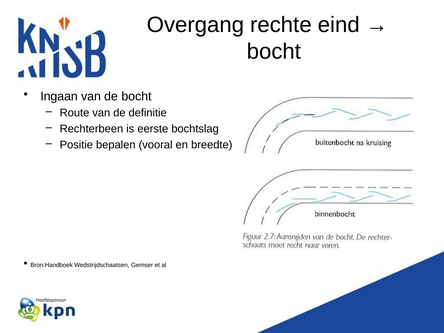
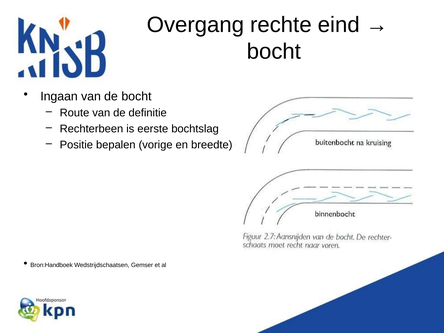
vooral: vooral -> vorige
